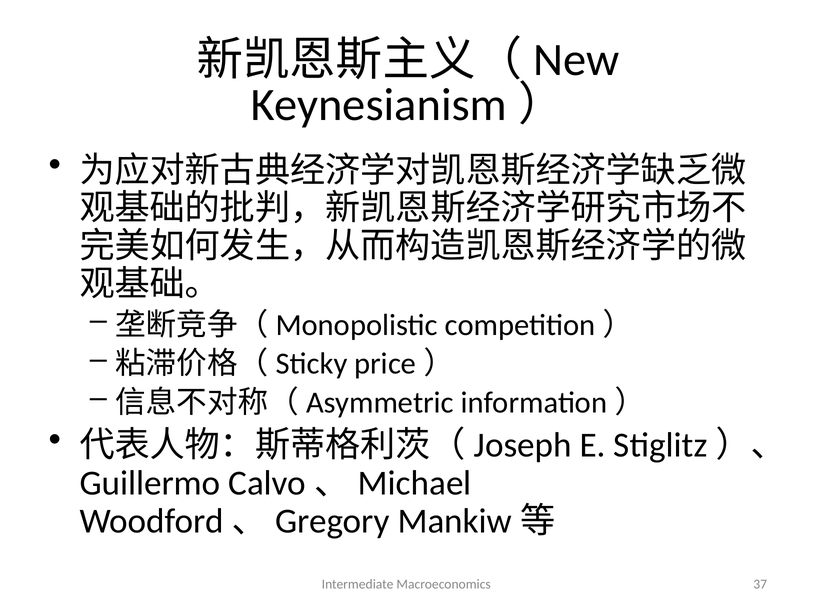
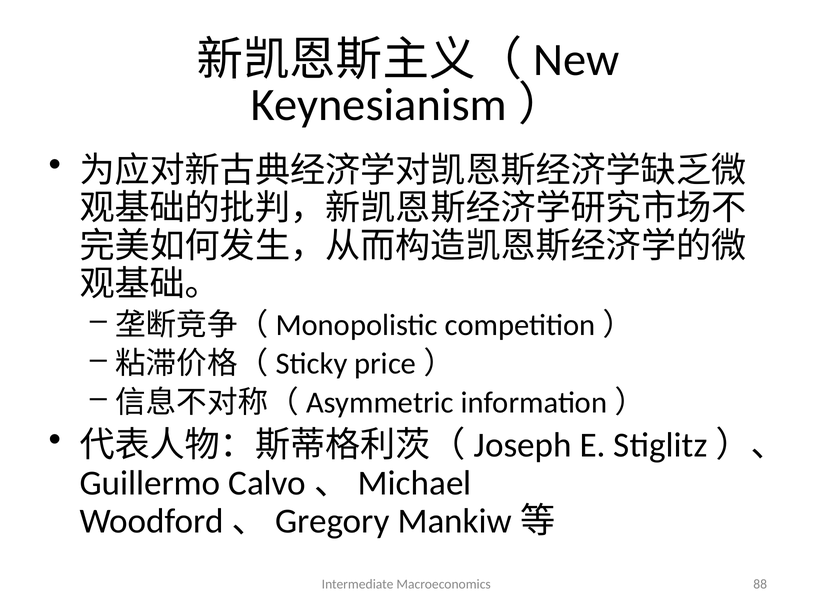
37: 37 -> 88
